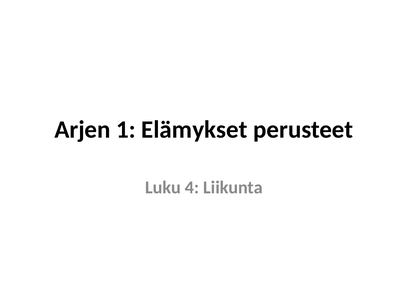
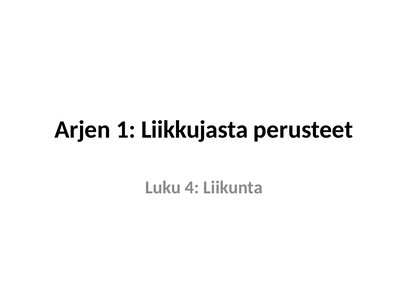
Elämykset: Elämykset -> Liikkujasta
